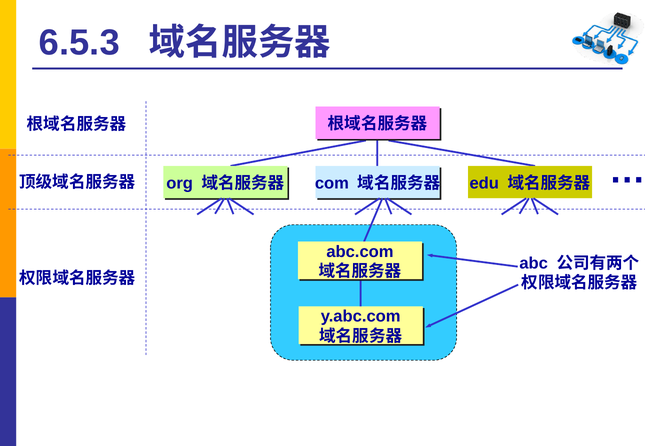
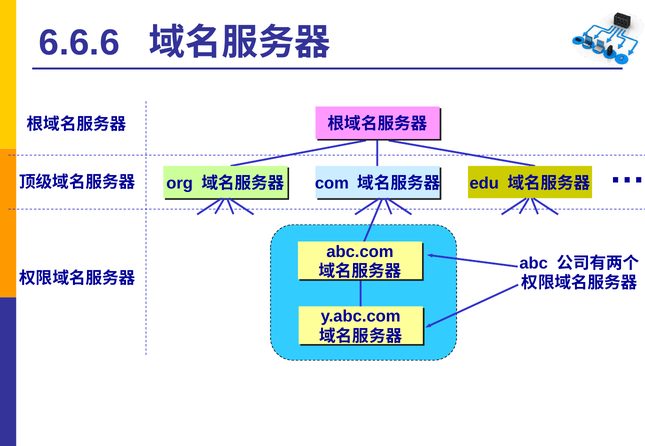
6.5.3: 6.5.3 -> 6.6.6
